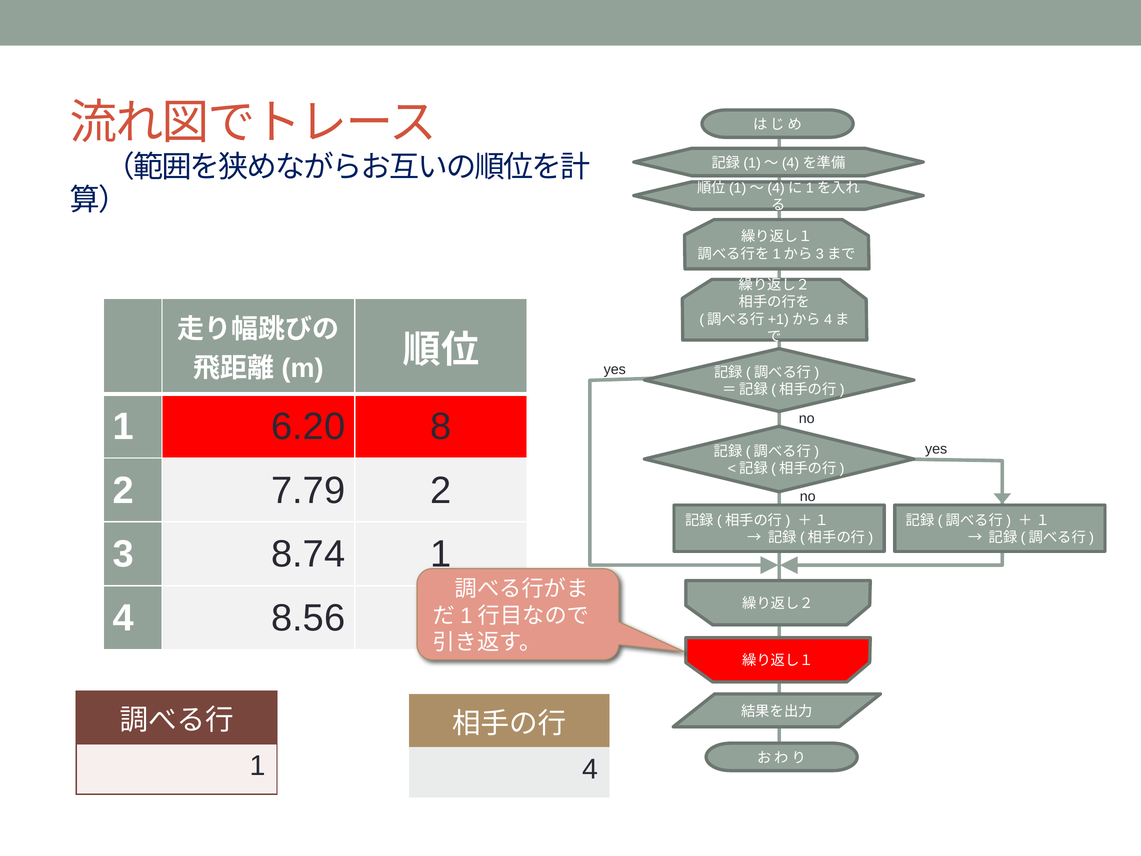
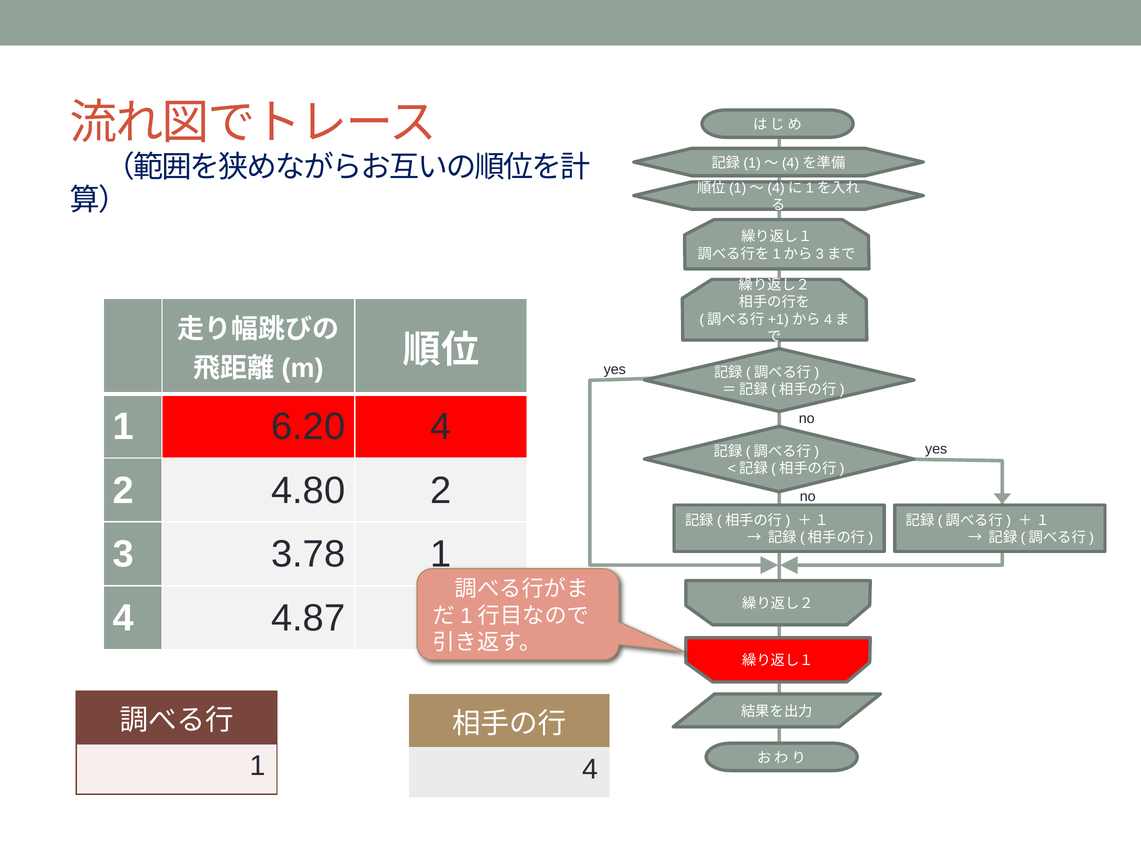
6.20 8: 8 -> 4
7.79: 7.79 -> 4.80
8.74: 8.74 -> 3.78
8.56: 8.56 -> 4.87
